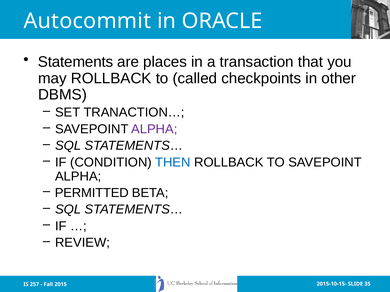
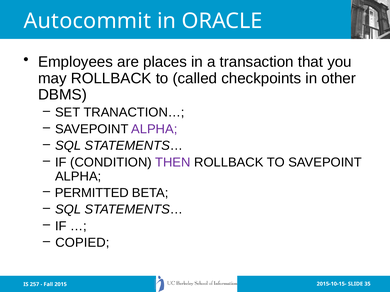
Statements: Statements -> Employees
THEN colour: blue -> purple
REVIEW: REVIEW -> COPIED
